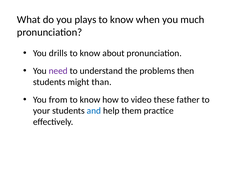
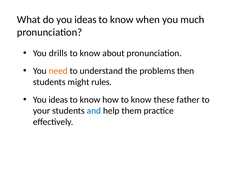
do you plays: plays -> ideas
need colour: purple -> orange
than: than -> rules
from at (58, 100): from -> ideas
how to video: video -> know
